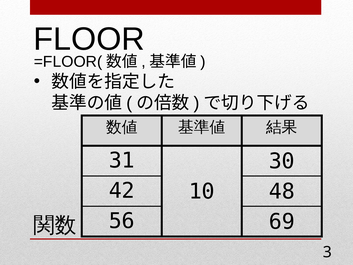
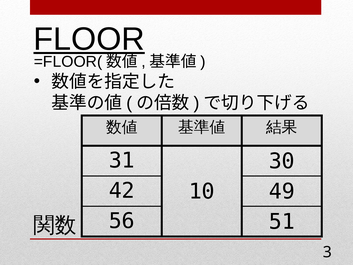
FLOOR underline: none -> present
48: 48 -> 49
69: 69 -> 51
